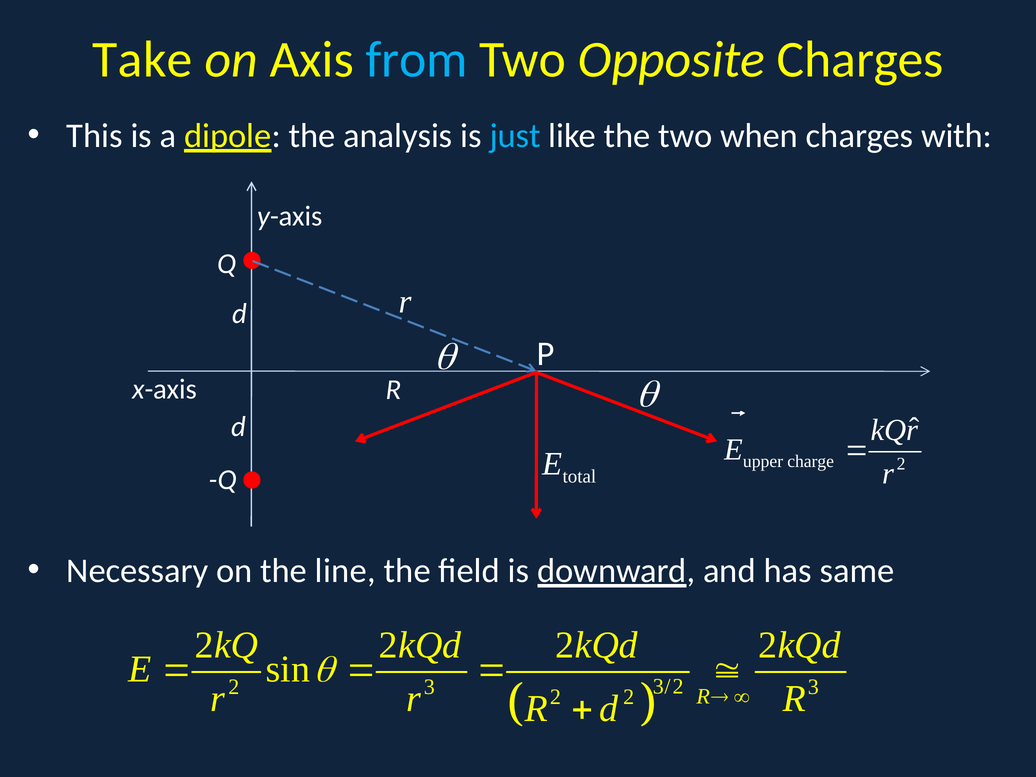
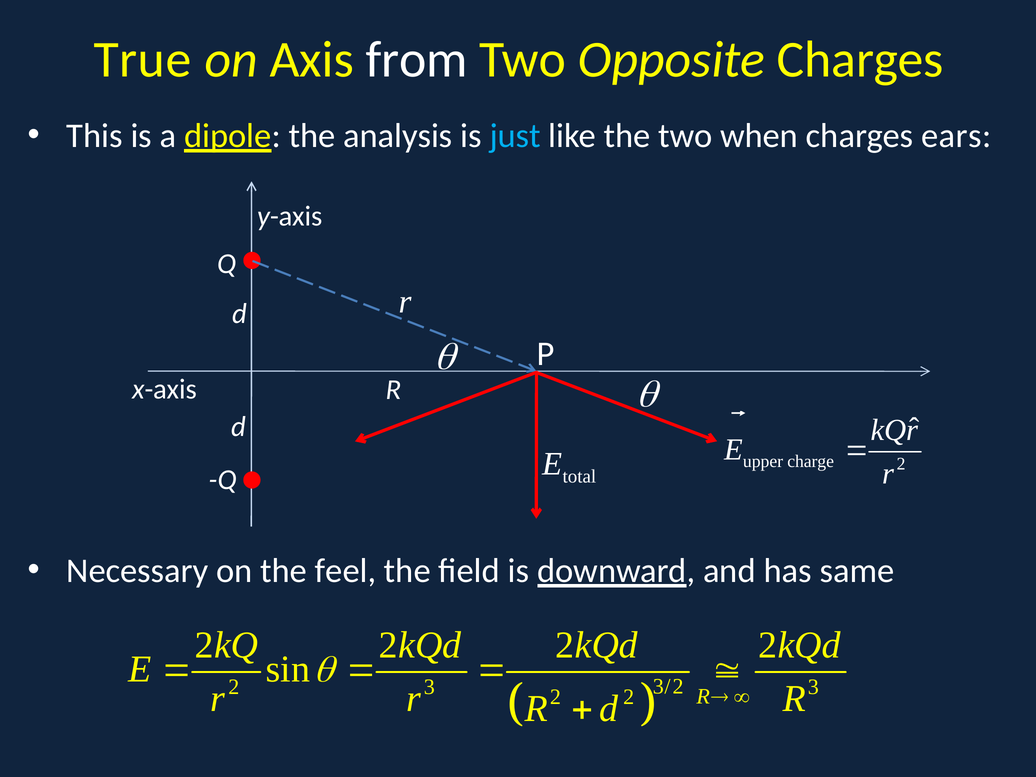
Take: Take -> True
from colour: light blue -> white
with: with -> ears
line: line -> feel
